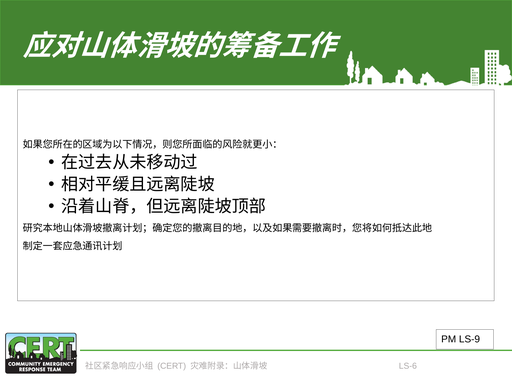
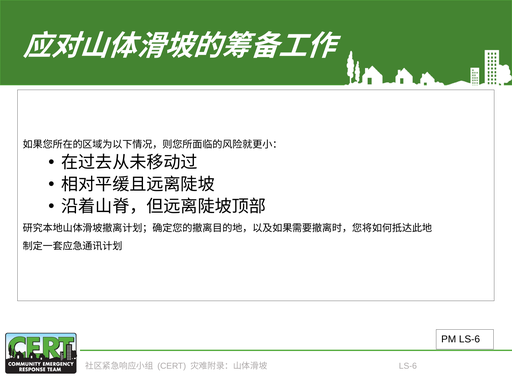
PM LS-9: LS-9 -> LS-6
